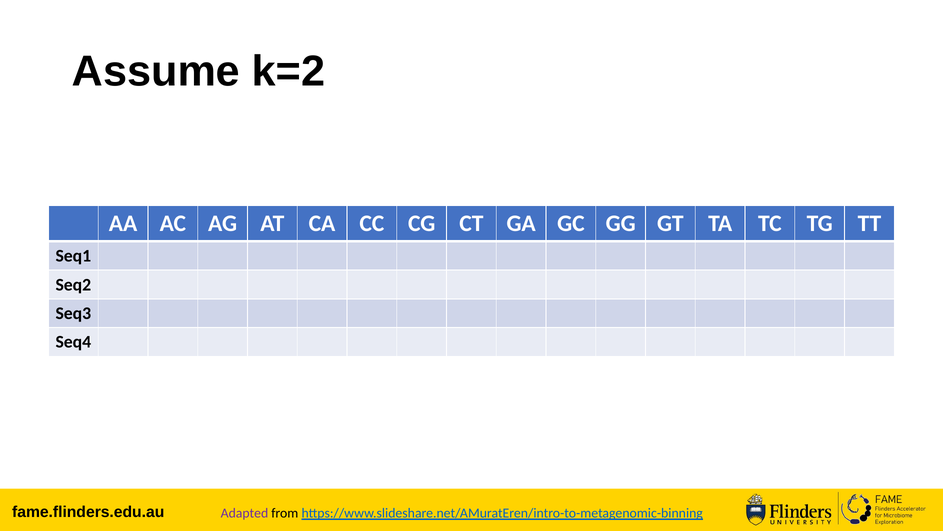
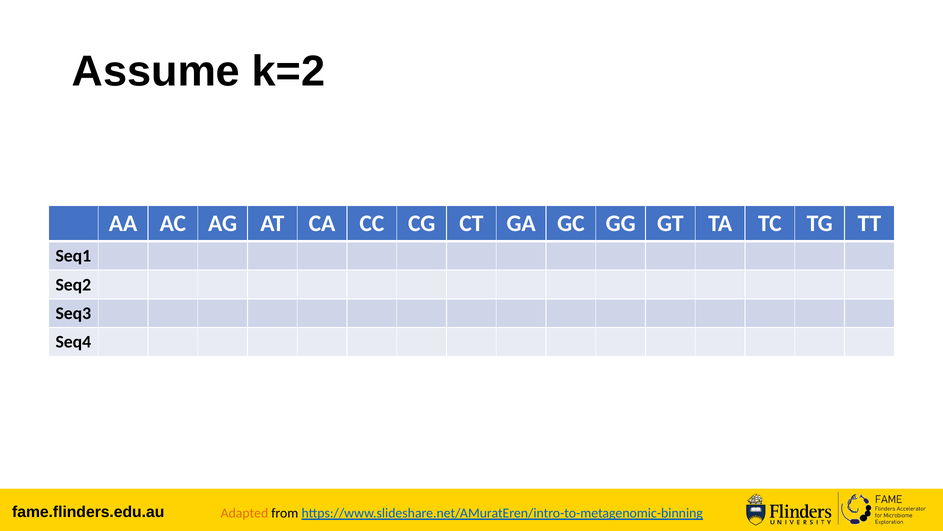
Adapted colour: purple -> orange
